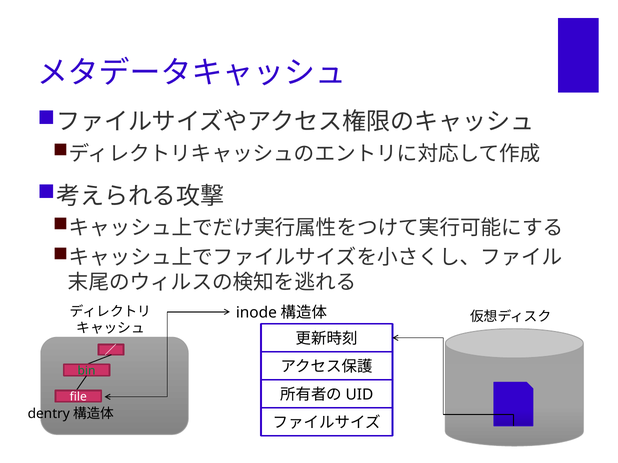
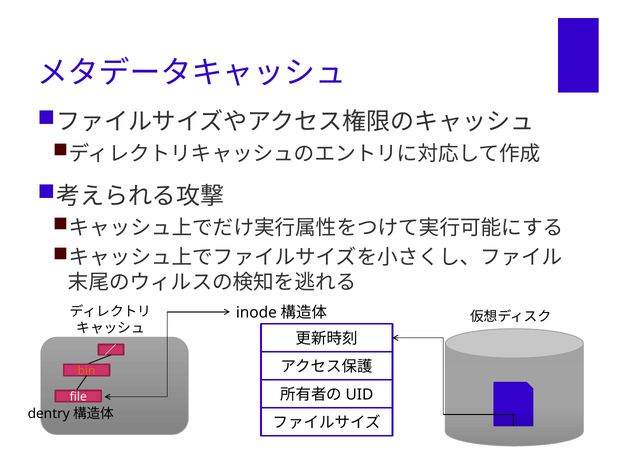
bin colour: green -> orange
